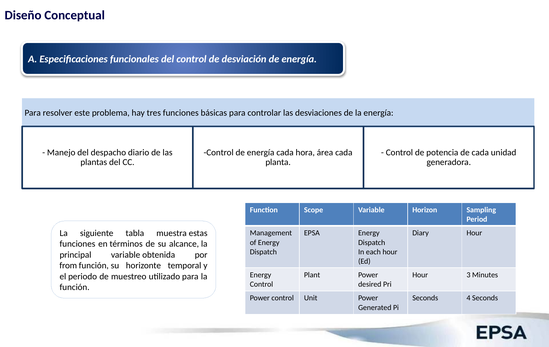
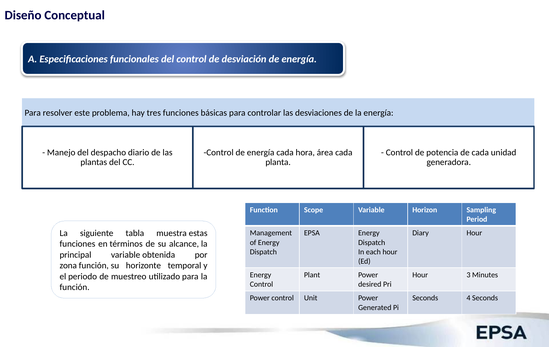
from: from -> zona
